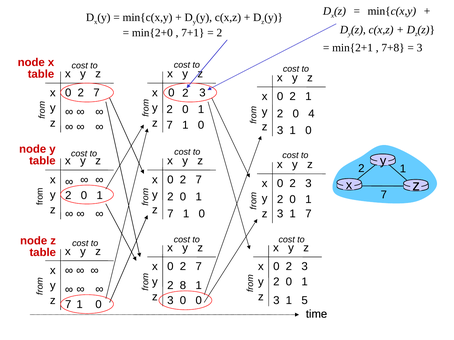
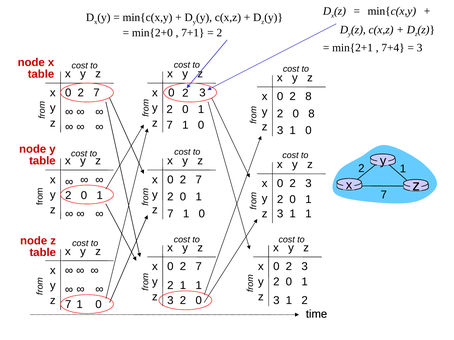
7+8: 7+8 -> 7+4
2 1: 1 -> 8
0 4: 4 -> 8
3 1 7: 7 -> 1
2 8: 8 -> 1
0 at (183, 301): 0 -> 2
3 1 5: 5 -> 2
